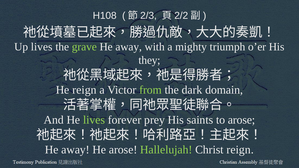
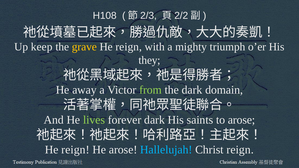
Up lives: lives -> keep
grave colour: light green -> yellow
away at (129, 47): away -> reign
He reign: reign -> away
forever prey: prey -> dark
away at (75, 150): away -> reign
Hallelujah colour: light green -> light blue
